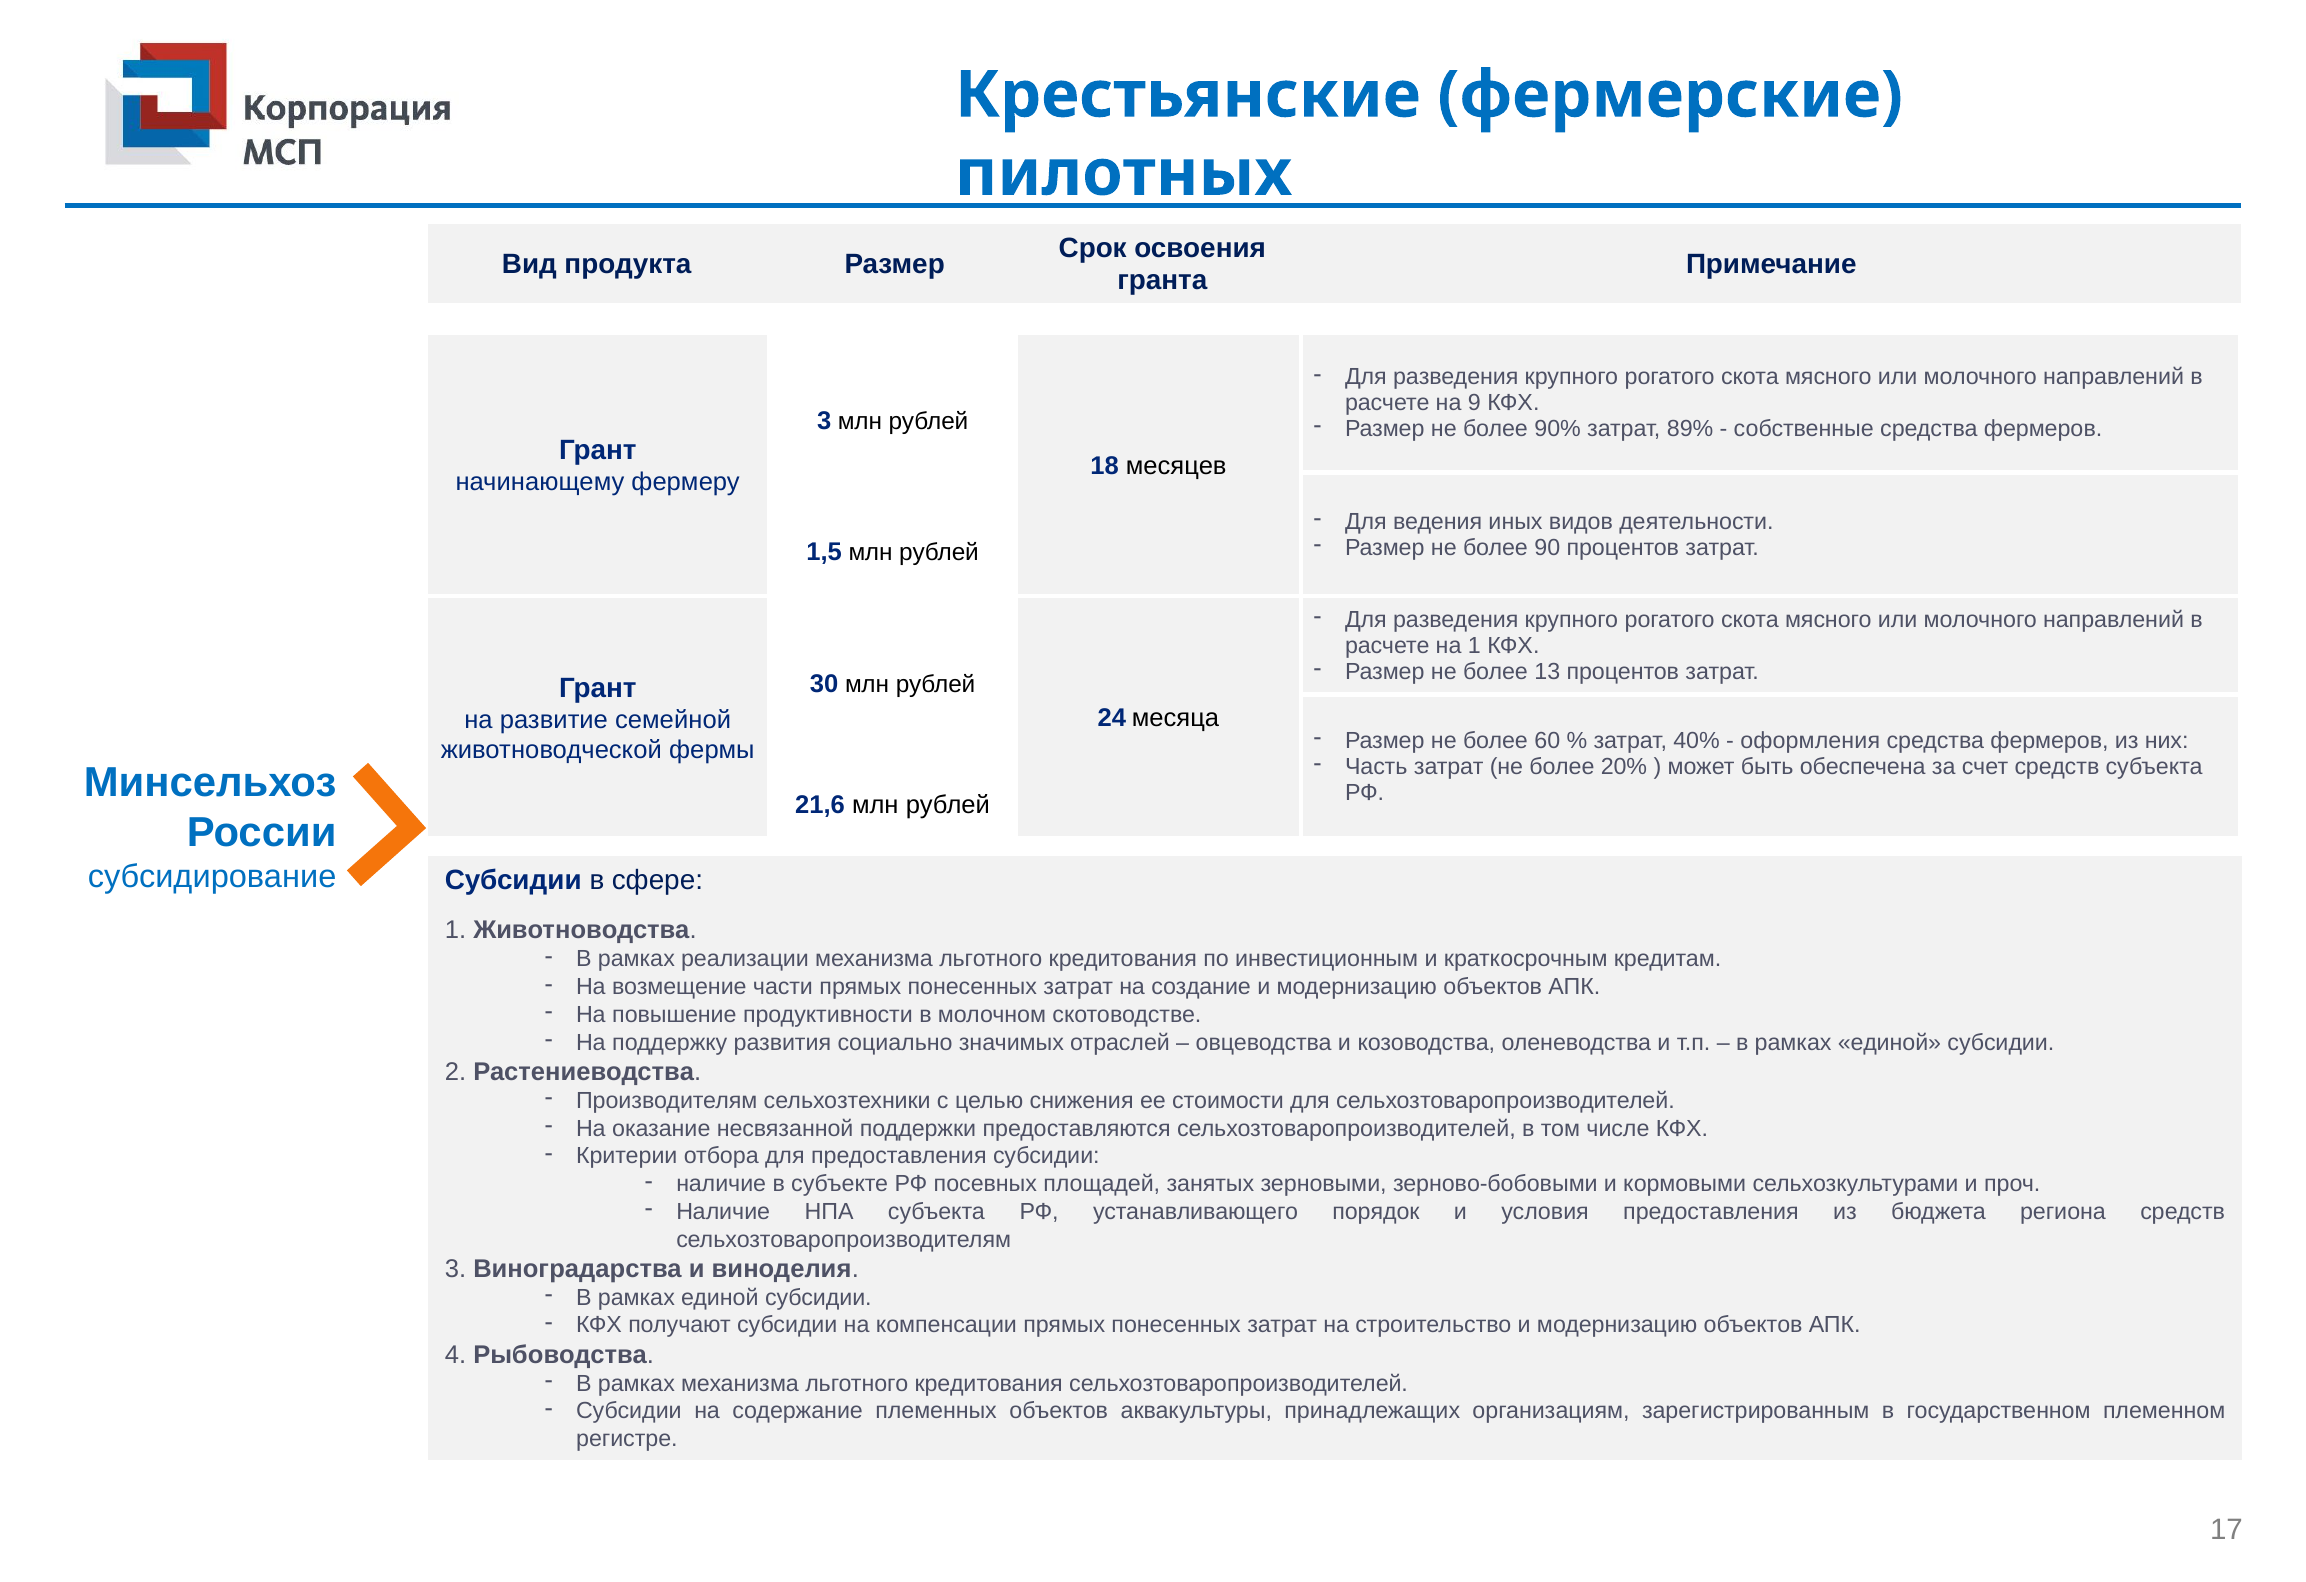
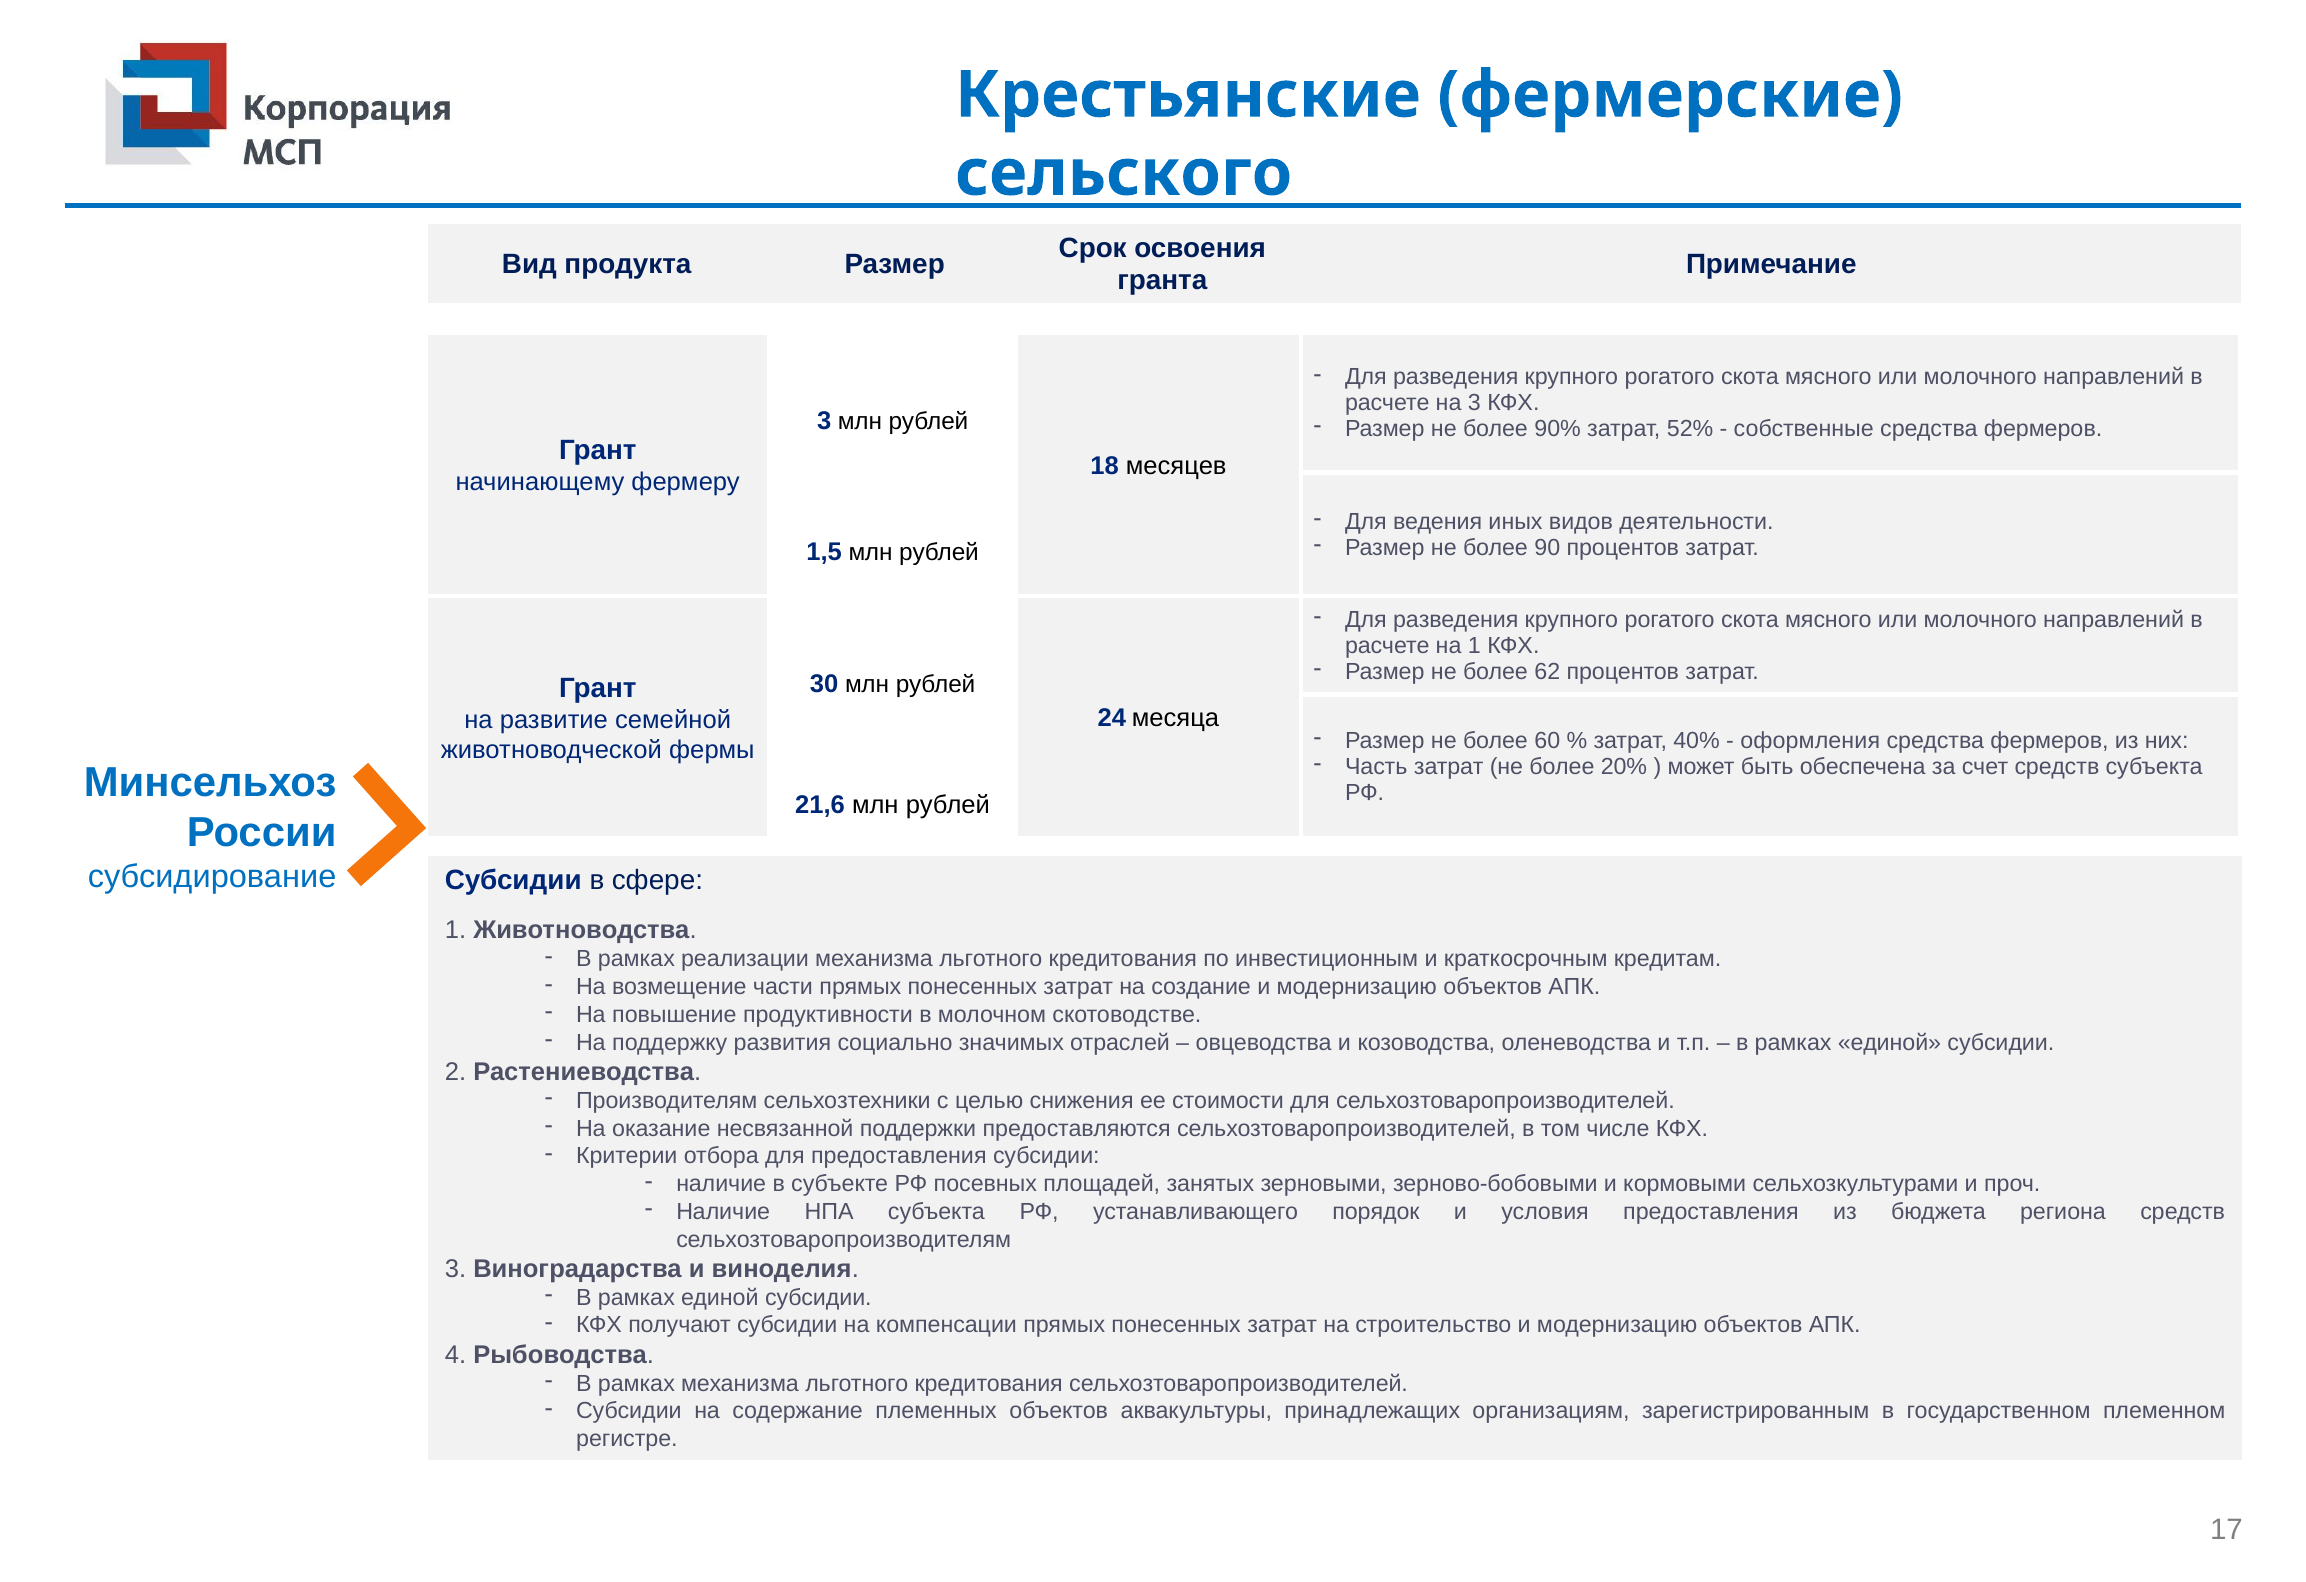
пилотных: пилотных -> сельского
на 9: 9 -> 3
89%: 89% -> 52%
13: 13 -> 62
